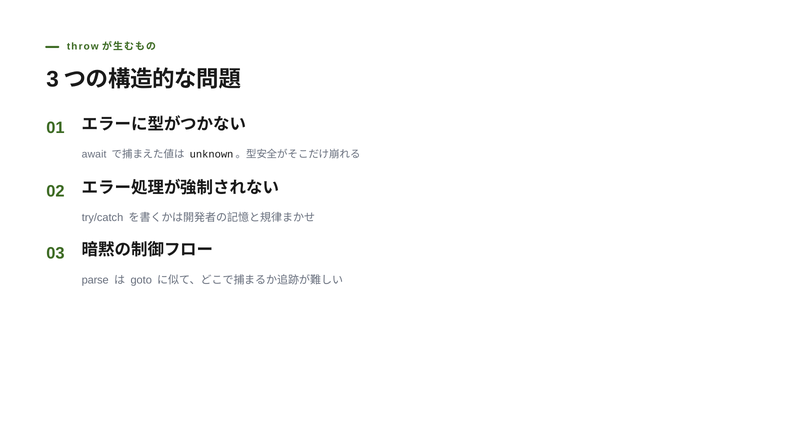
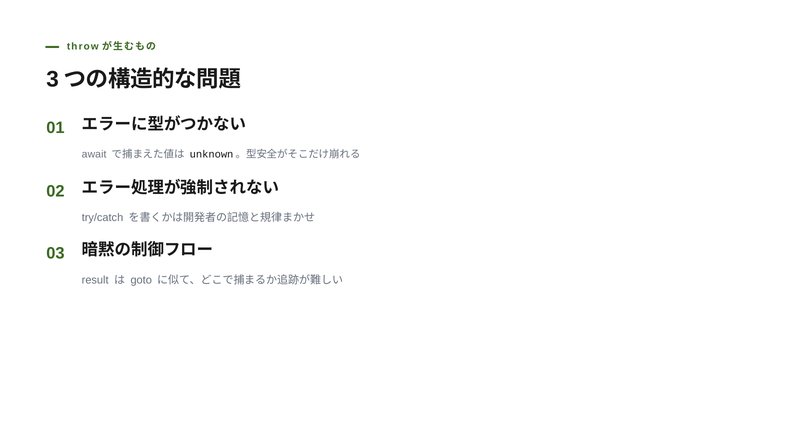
parse: parse -> result
